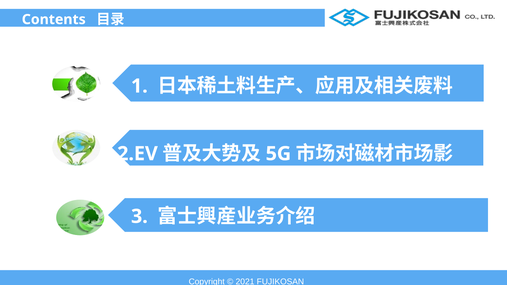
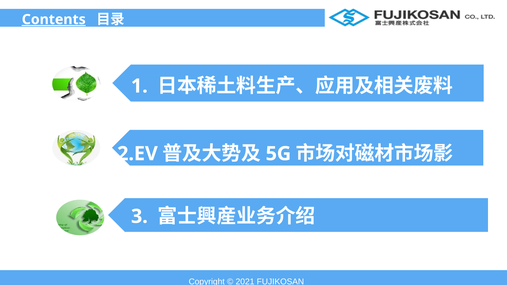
Contents underline: none -> present
